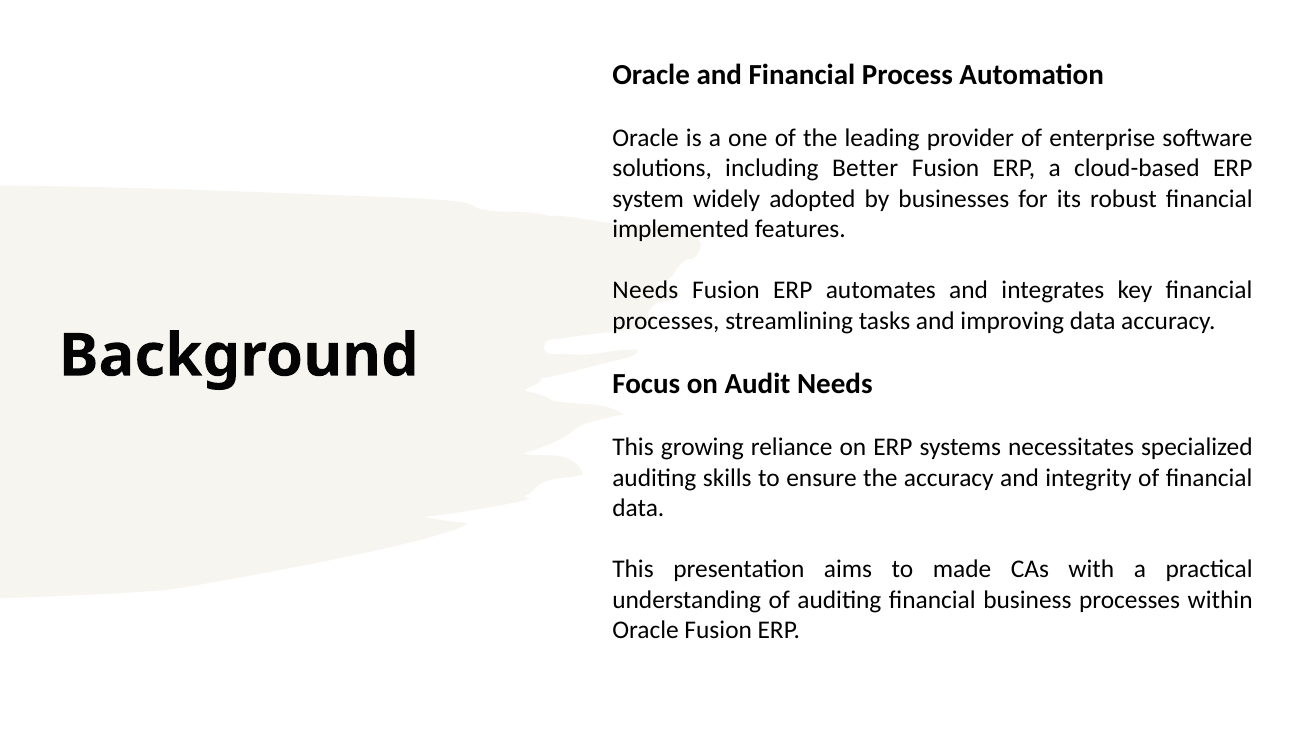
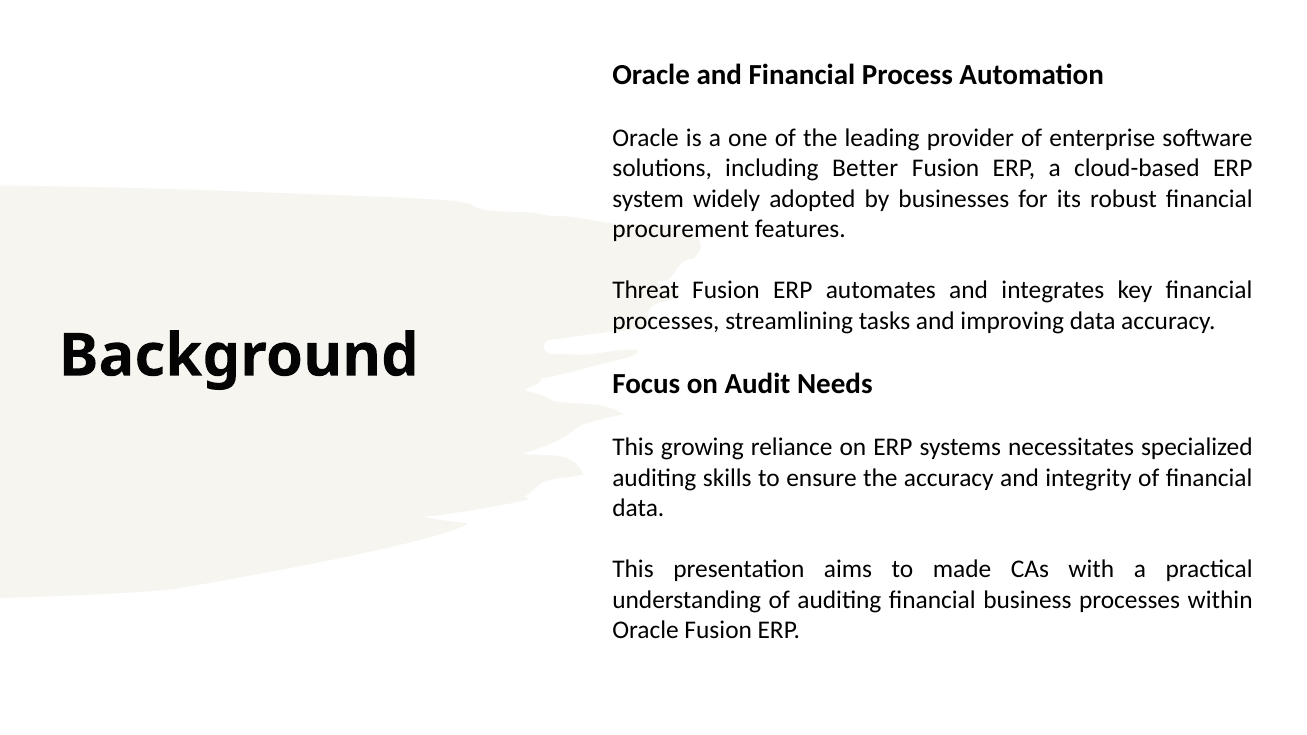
implemented: implemented -> procurement
Needs at (645, 290): Needs -> Threat
